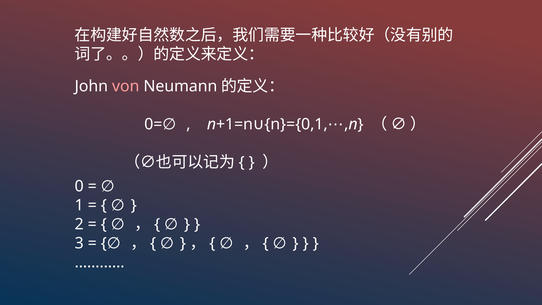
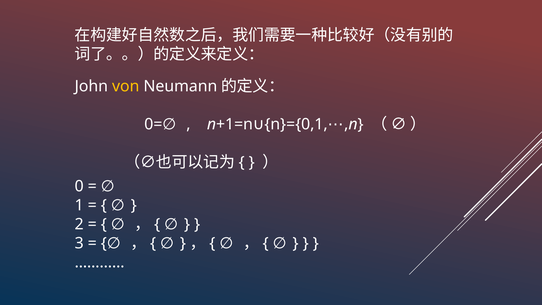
von colour: pink -> yellow
